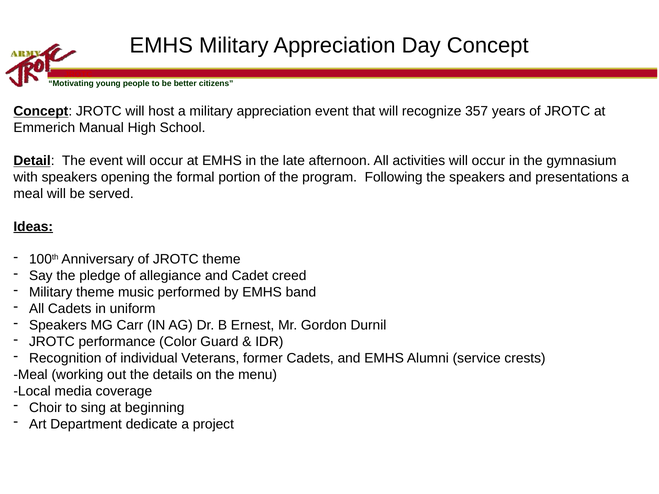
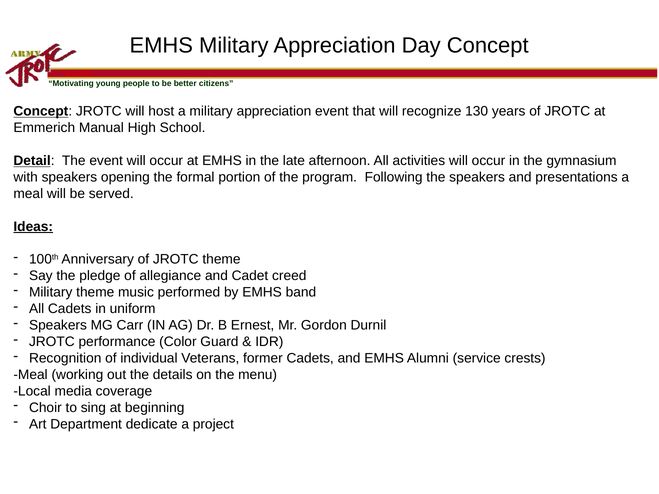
357: 357 -> 130
